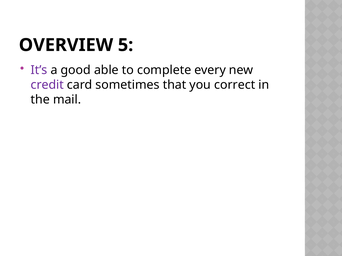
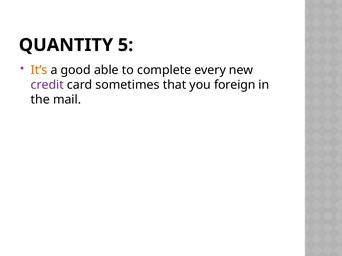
OVERVIEW: OVERVIEW -> QUANTITY
It’s colour: purple -> orange
correct: correct -> foreign
